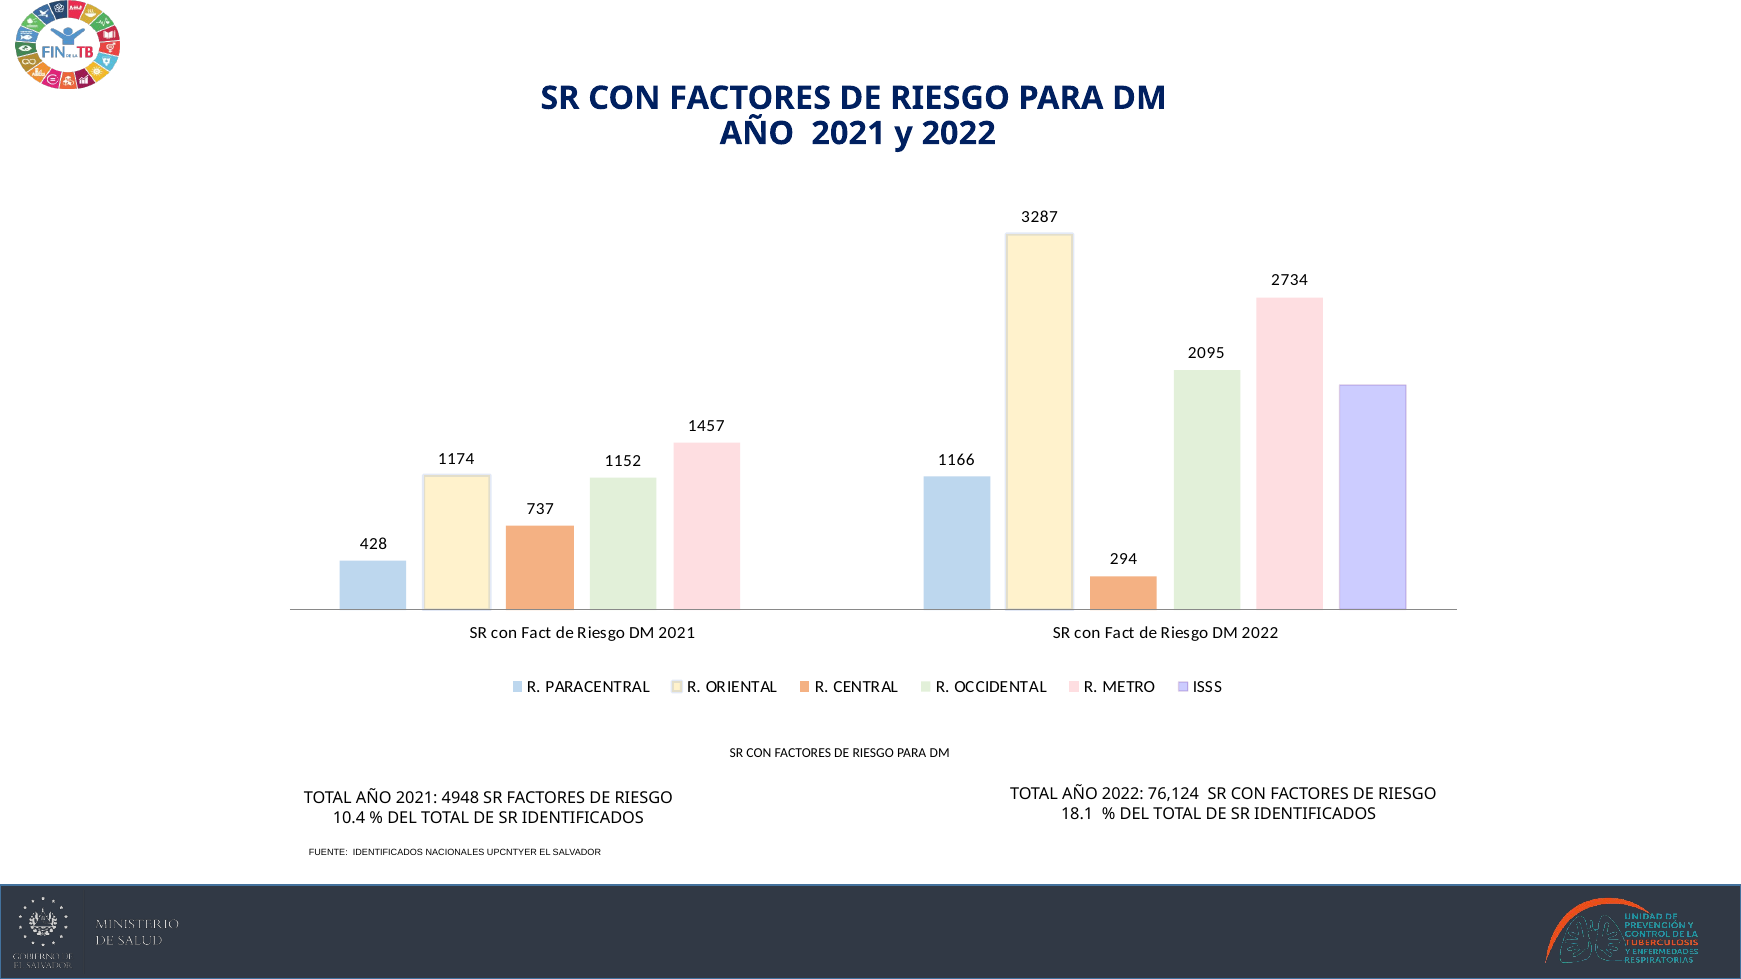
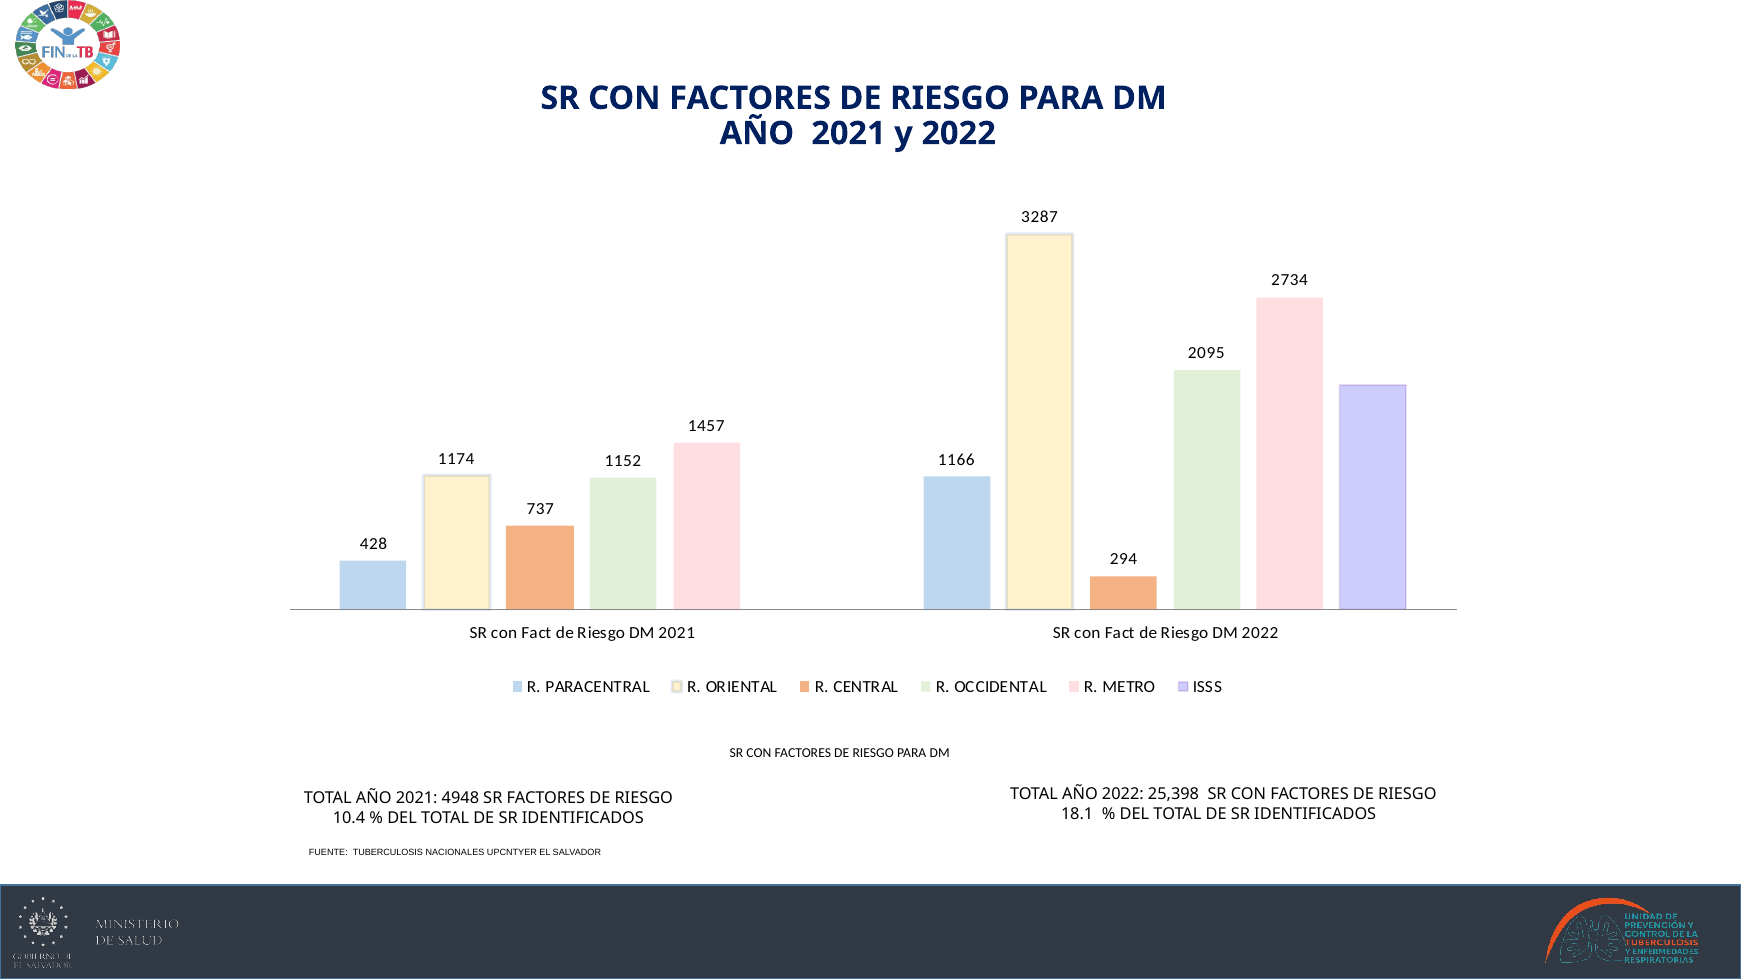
76,124: 76,124 -> 25,398
FUENTE IDENTIFICADOS: IDENTIFICADOS -> TUBERCULOSIS
